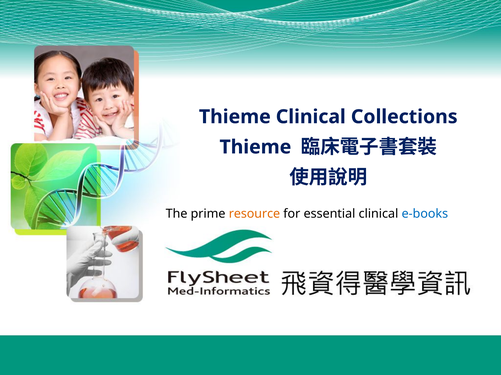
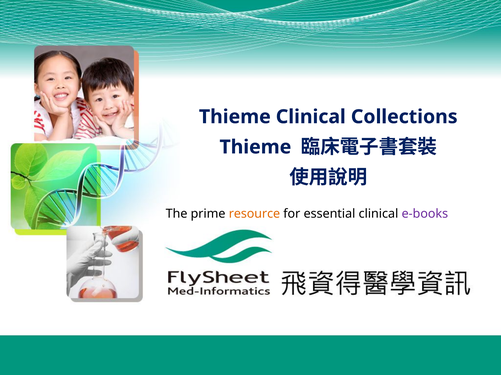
e-books colour: blue -> purple
